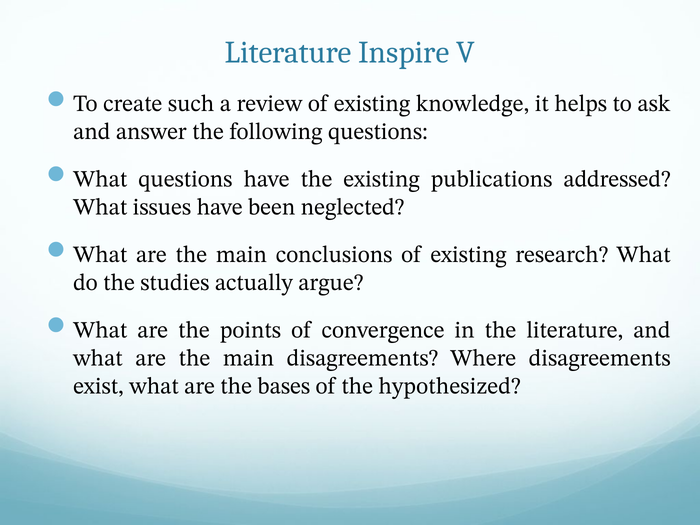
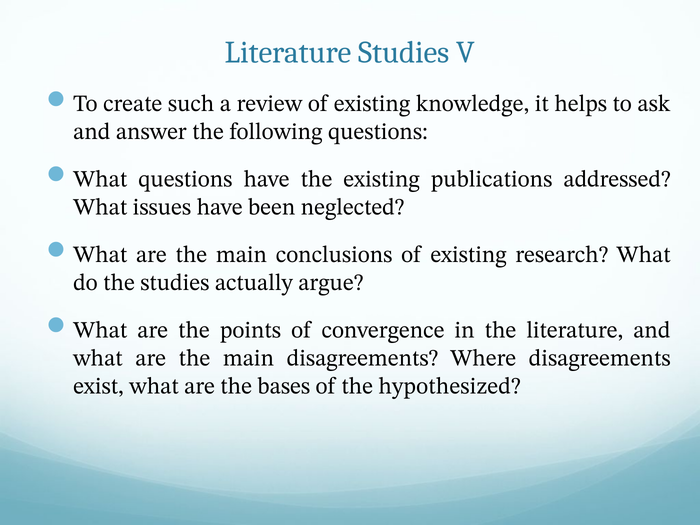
Literature Inspire: Inspire -> Studies
